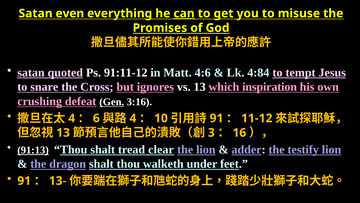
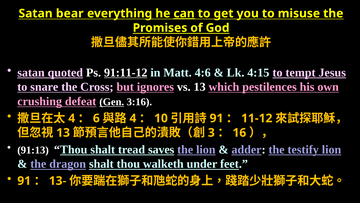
even: even -> bear
91:11-12 underline: none -> present
4:84: 4:84 -> 4:15
inspiration: inspiration -> pestilences
91:13 underline: present -> none
clear: clear -> saves
